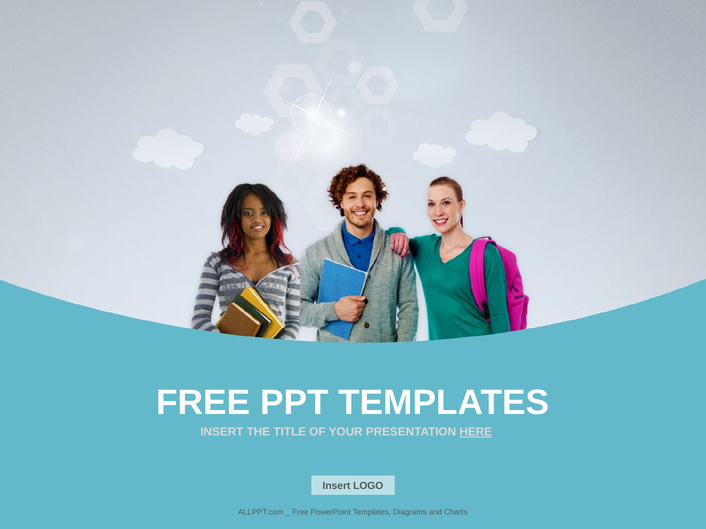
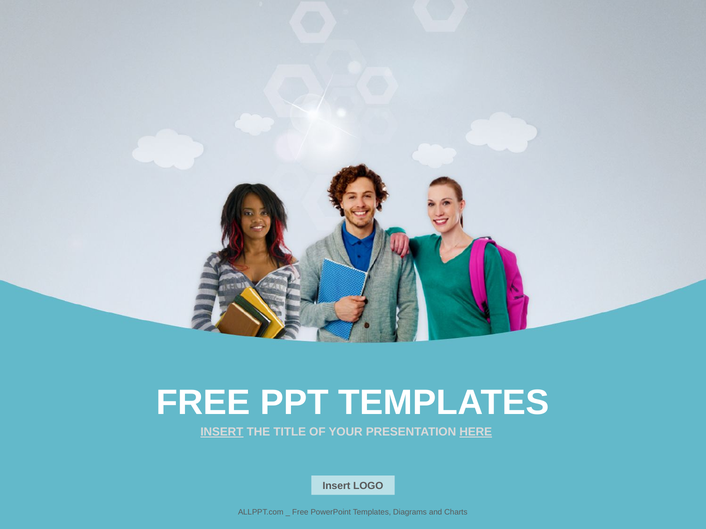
INSERT at (222, 432) underline: none -> present
